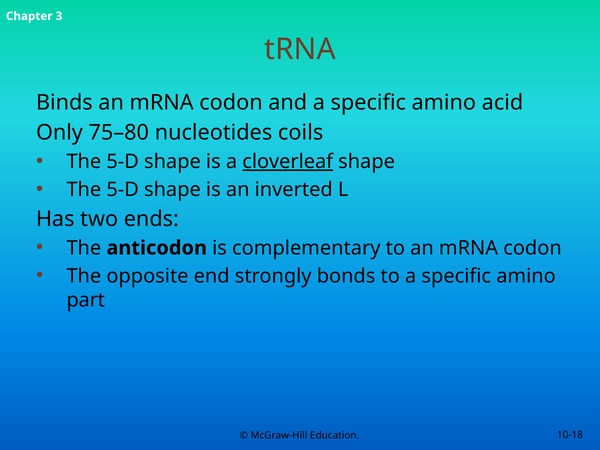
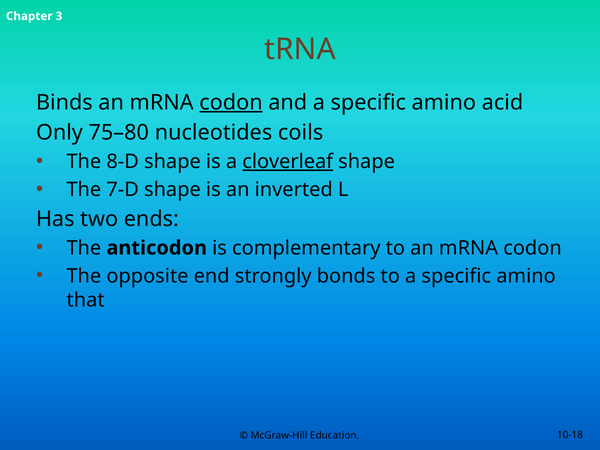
codon at (231, 103) underline: none -> present
5-D at (123, 162): 5-D -> 8-D
5-D at (123, 190): 5-D -> 7-D
part: part -> that
